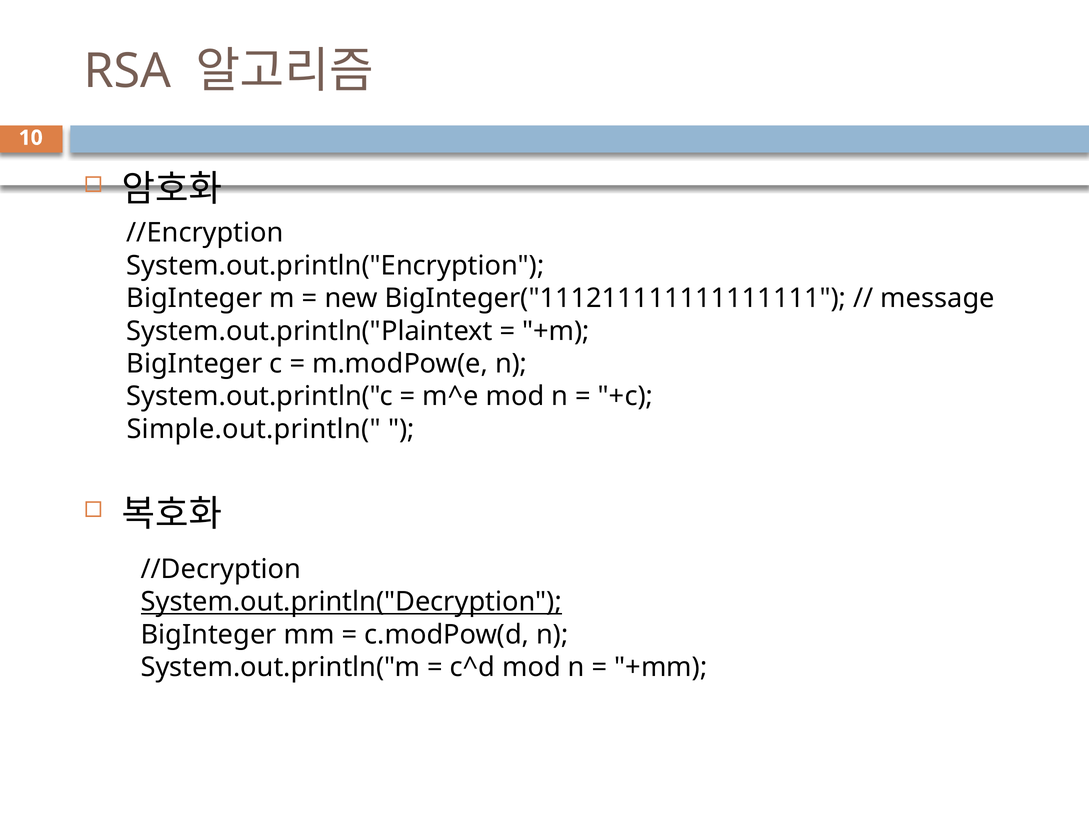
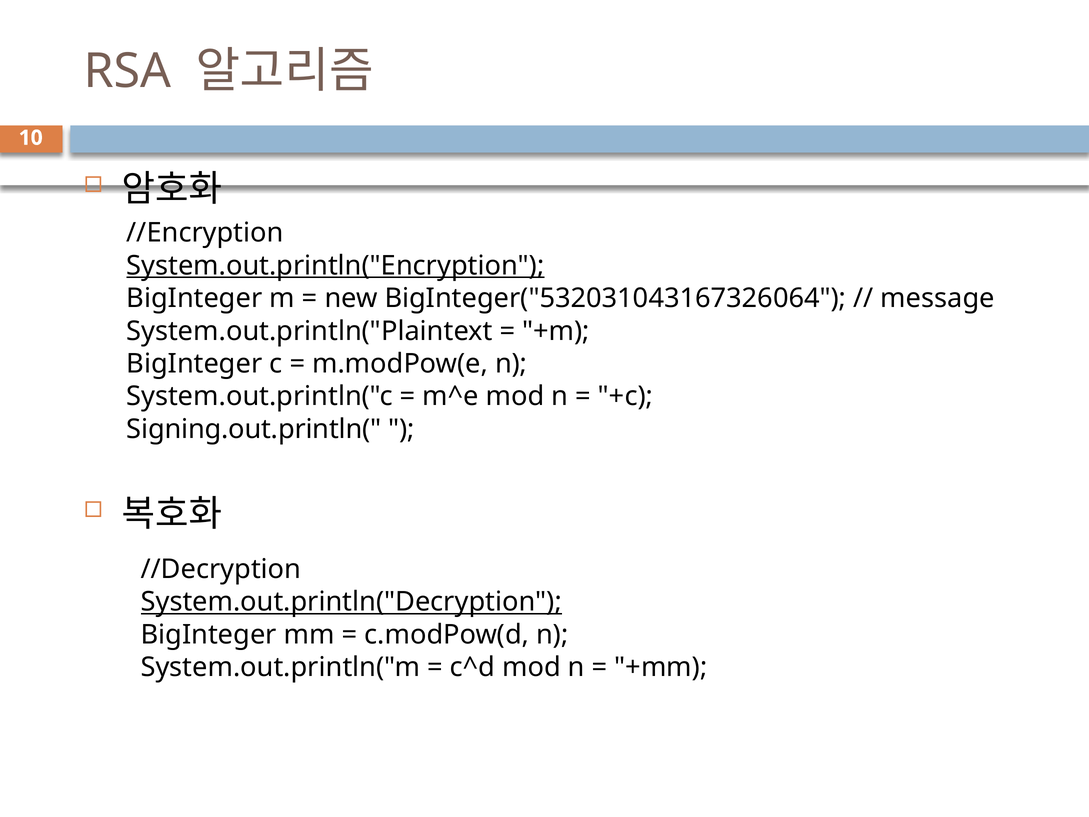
System.out.println("Encryption underline: none -> present
BigInteger("111211111111111111: BigInteger("111211111111111111 -> BigInteger("532031043167326064
Simple.out.println(: Simple.out.println( -> Signing.out.println(
